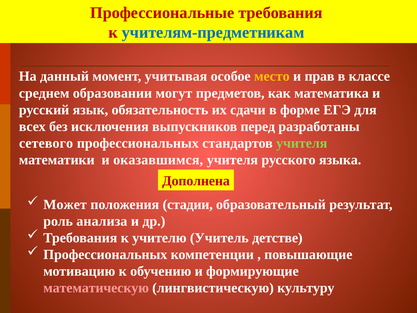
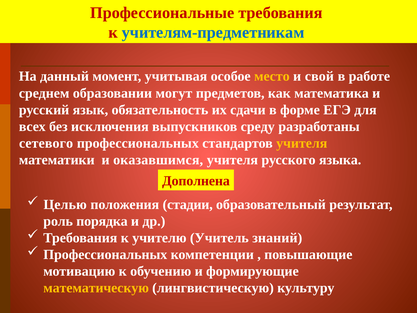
прав: прав -> свой
классе: классе -> работе
перед: перед -> среду
учителя at (302, 143) colour: light green -> yellow
Может: Может -> Целью
анализа: анализа -> порядка
детстве: детстве -> знаний
математическую colour: pink -> yellow
